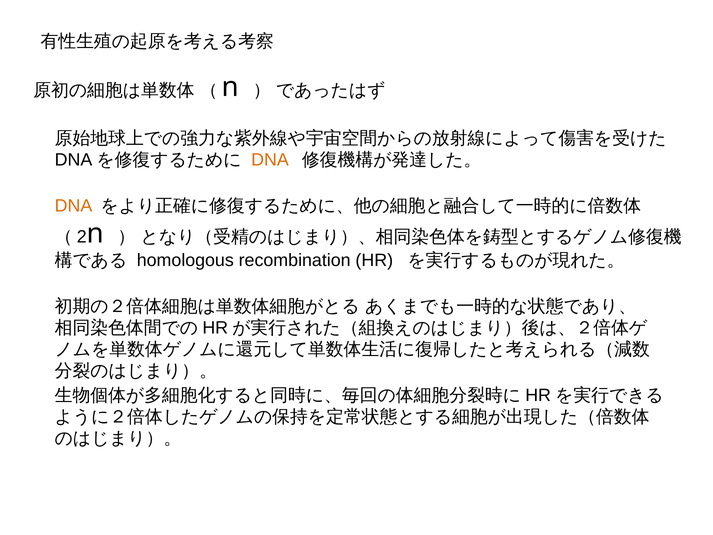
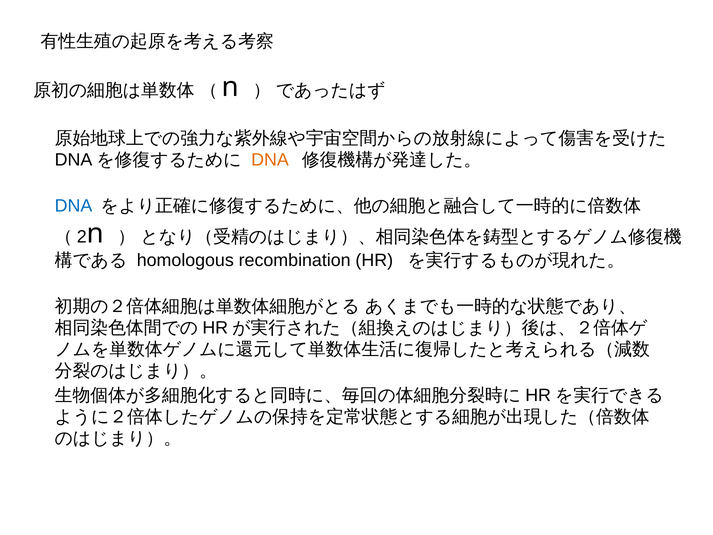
DNA at (73, 206) colour: orange -> blue
